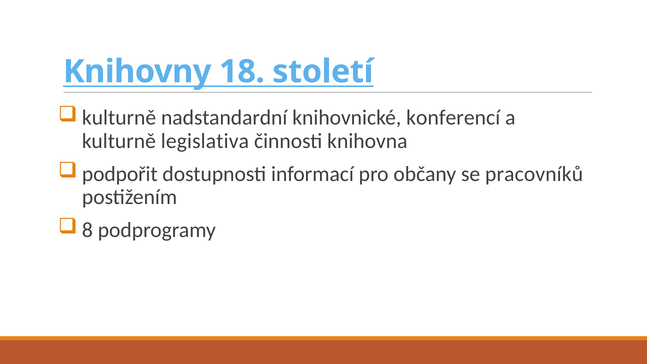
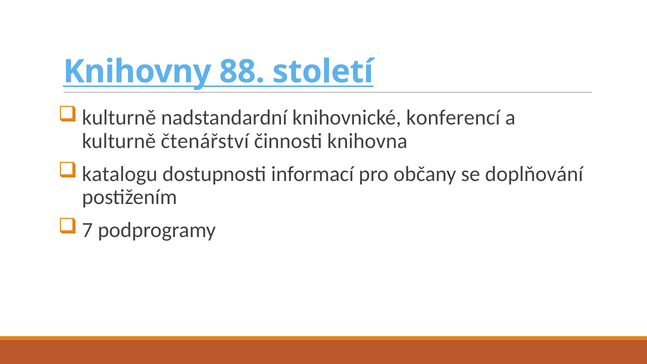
18: 18 -> 88
legislativa: legislativa -> čtenářství
podpořit: podpořit -> katalogu
pracovníků: pracovníků -> doplňování
8: 8 -> 7
